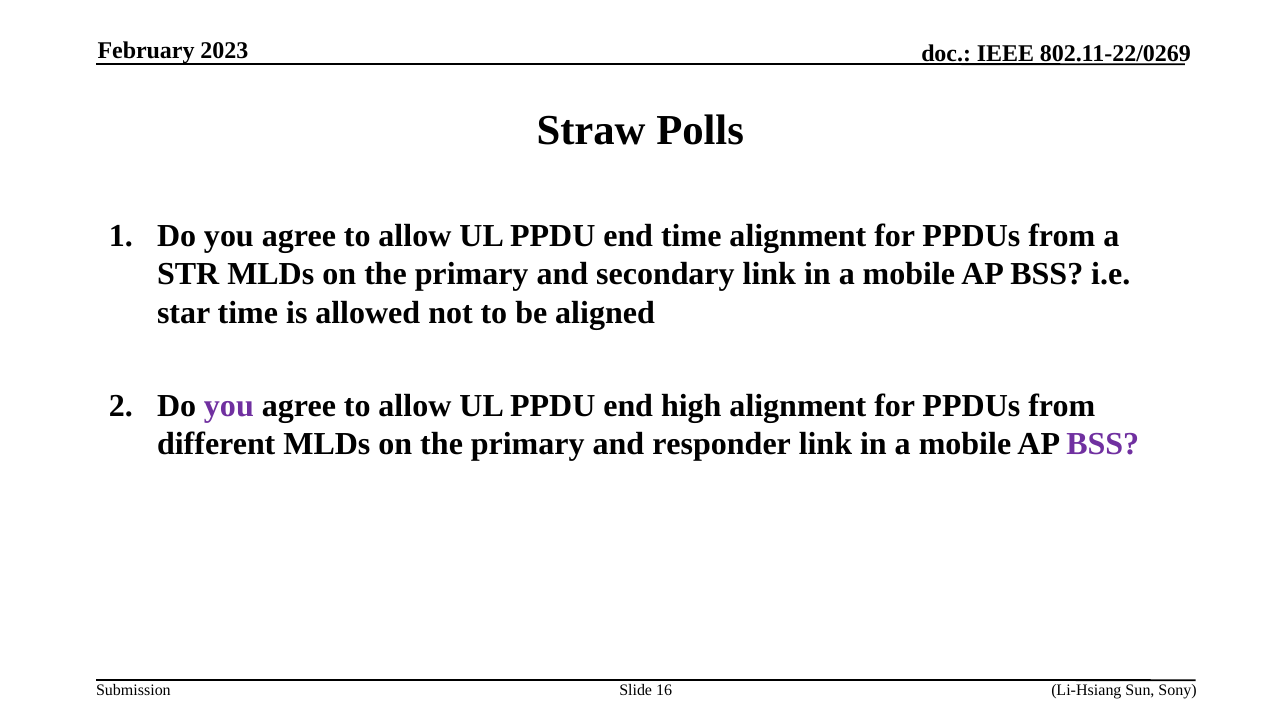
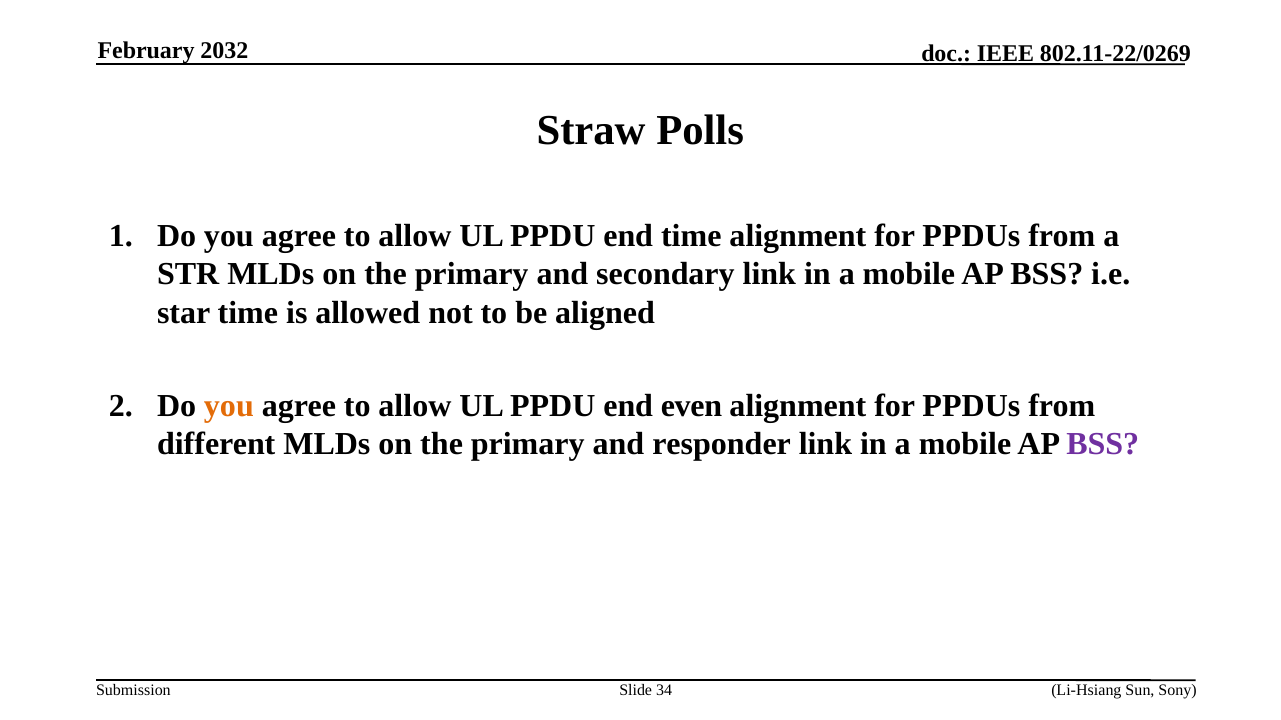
2023: 2023 -> 2032
you at (229, 406) colour: purple -> orange
high: high -> even
16: 16 -> 34
